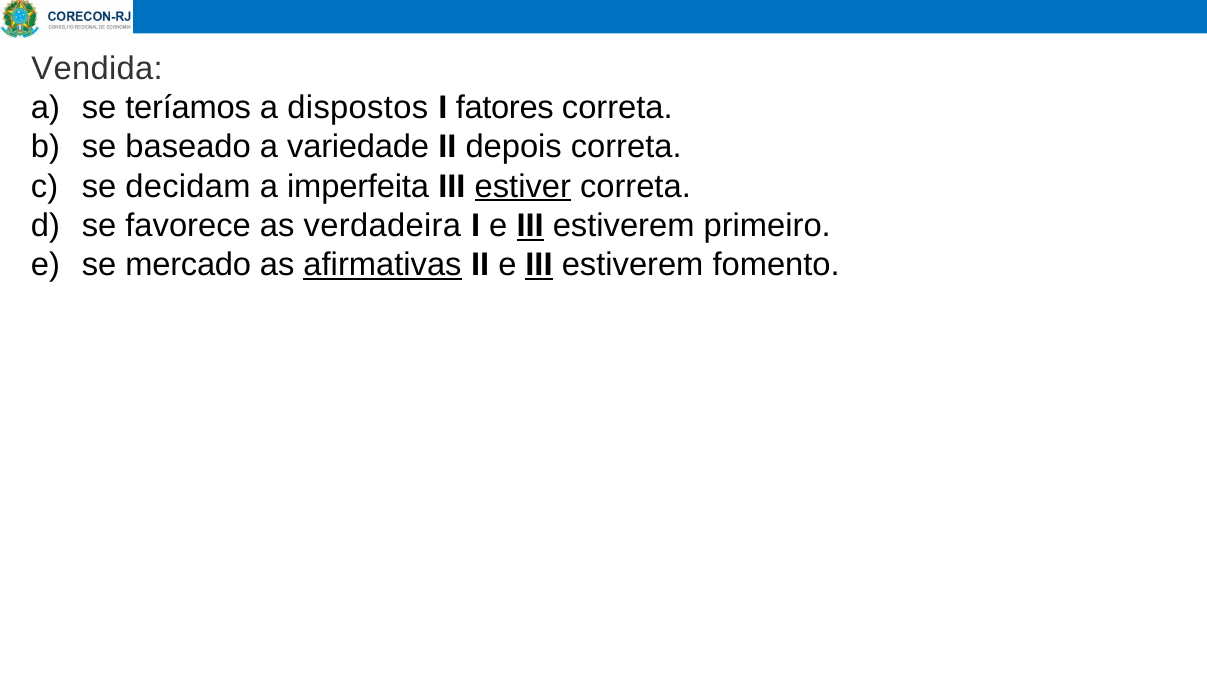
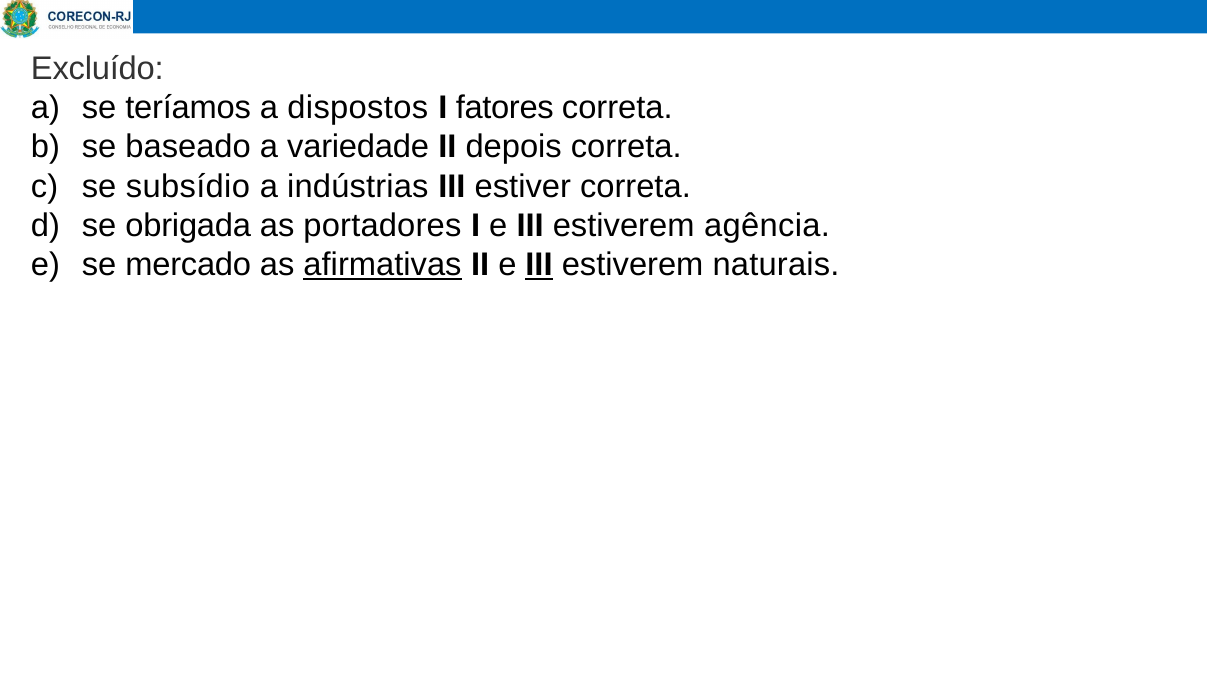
Vendida: Vendida -> Excluído
decidam: decidam -> subsídio
imperfeita: imperfeita -> indústrias
estiver underline: present -> none
favorece: favorece -> obrigada
verdadeira: verdadeira -> portadores
III at (530, 226) underline: present -> none
primeiro: primeiro -> agência
fomento: fomento -> naturais
